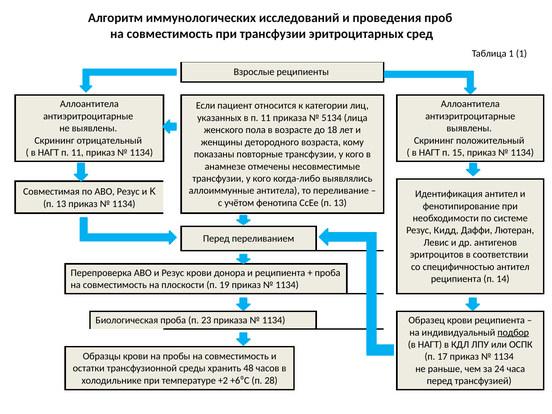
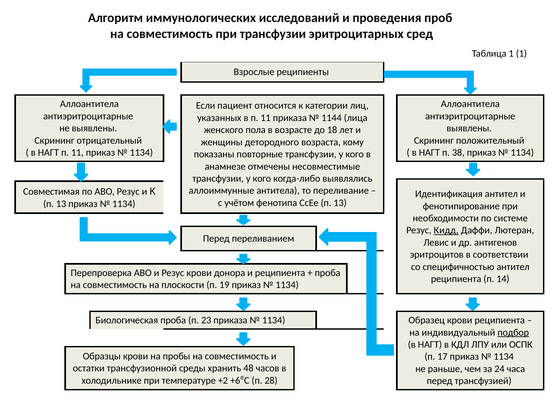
5134: 5134 -> 1144
15: 15 -> 38
Кидд underline: none -> present
